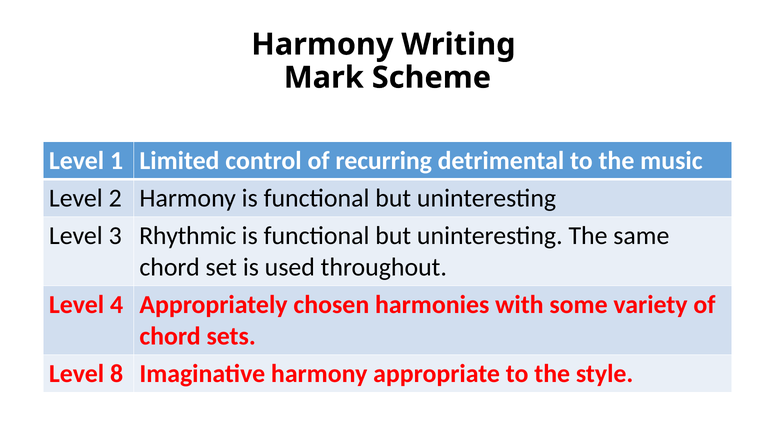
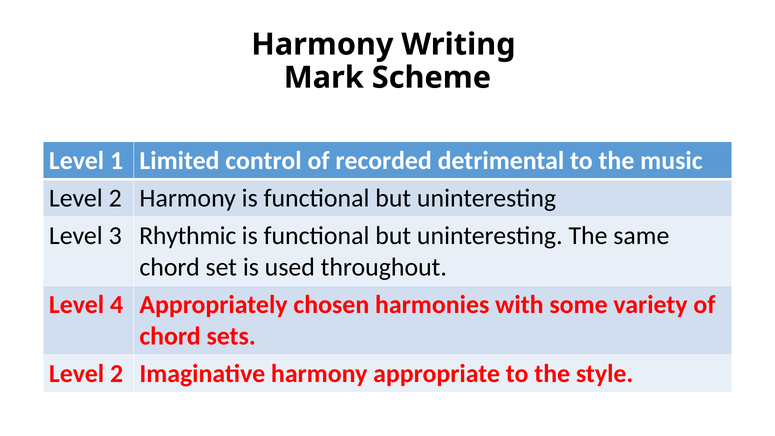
recurring: recurring -> recorded
8 at (117, 374): 8 -> 2
